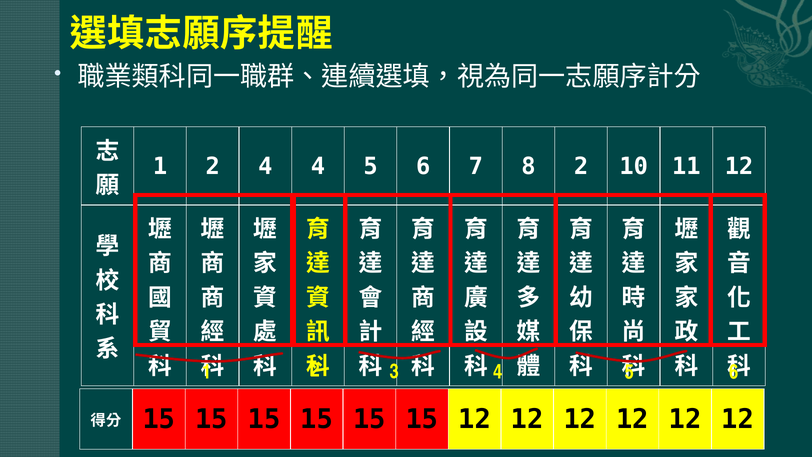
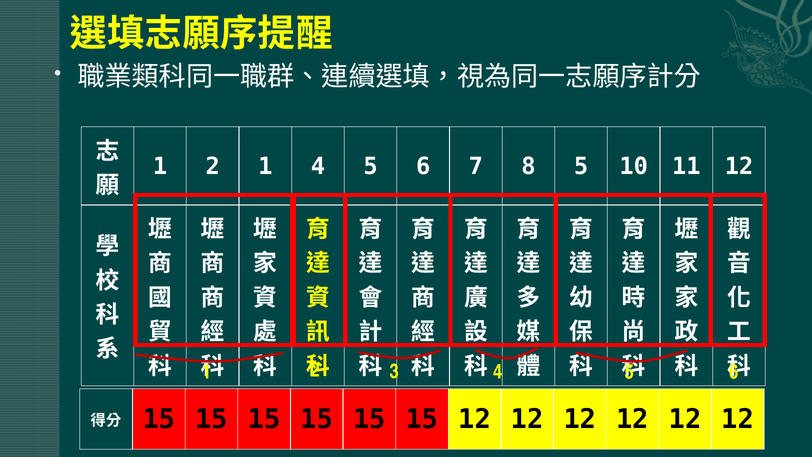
2 4: 4 -> 1
8 2: 2 -> 5
